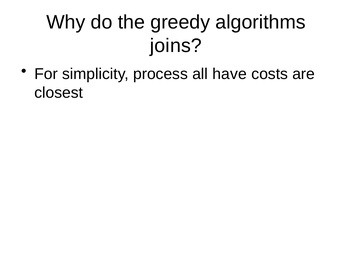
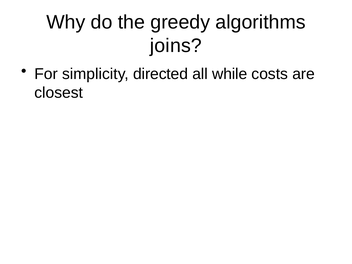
process: process -> directed
have: have -> while
